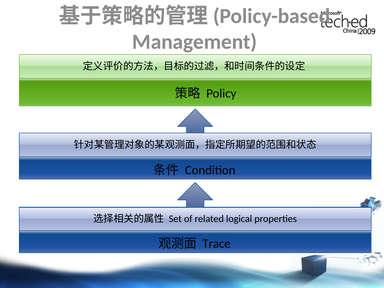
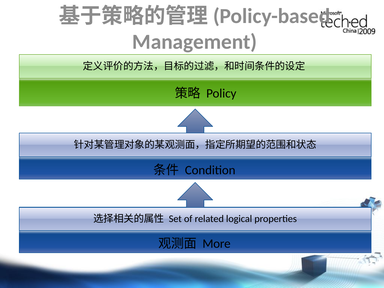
Trace: Trace -> More
